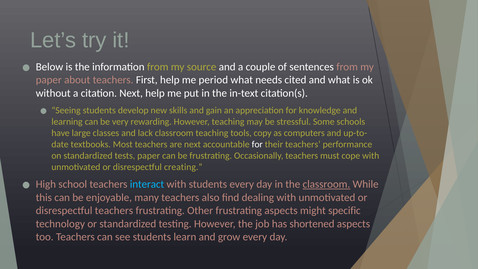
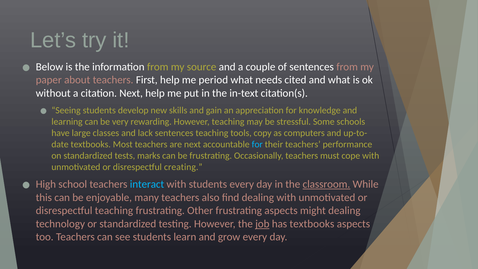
lack classroom: classroom -> sentences
for at (257, 144) colour: white -> light blue
tests paper: paper -> marks
disrespectful teachers: teachers -> teaching
might specific: specific -> dealing
job underline: none -> present
has shortened: shortened -> textbooks
